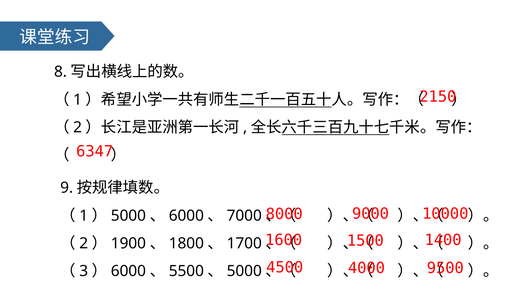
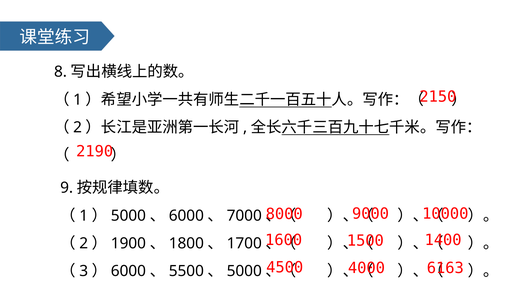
6347: 6347 -> 2190
9500: 9500 -> 6163
